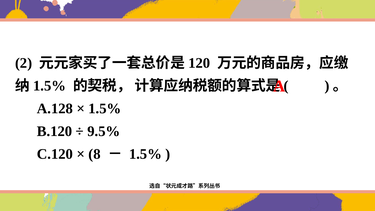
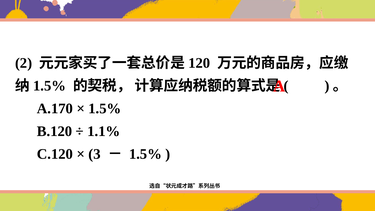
A.128: A.128 -> A.170
9.5%: 9.5% -> 1.1%
8: 8 -> 3
